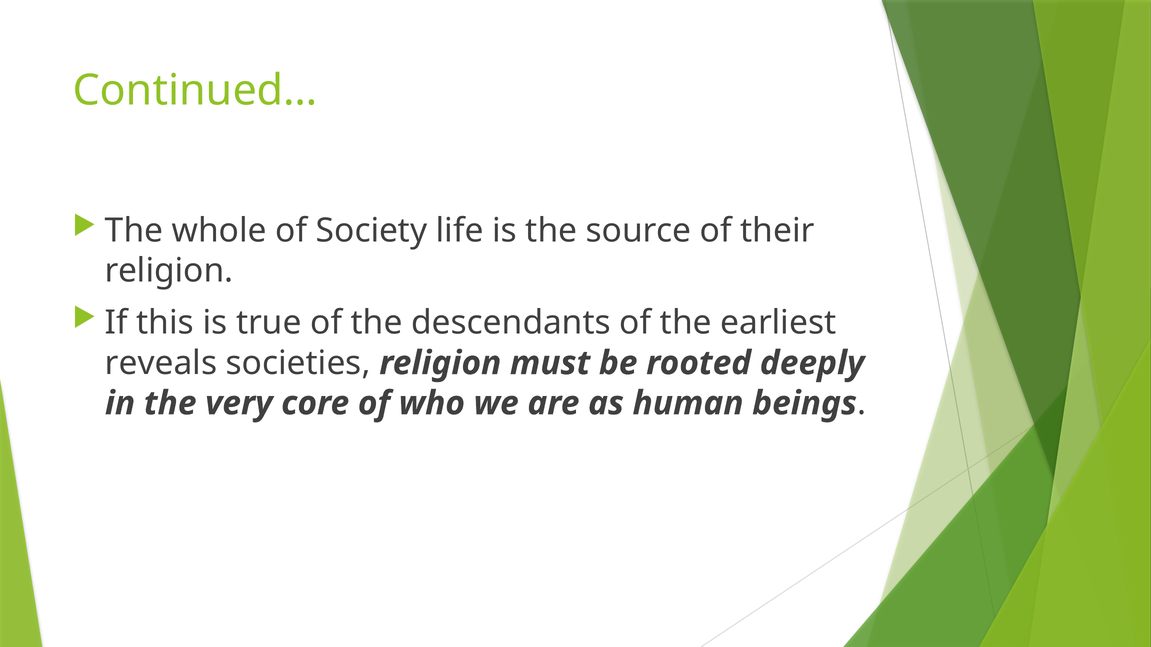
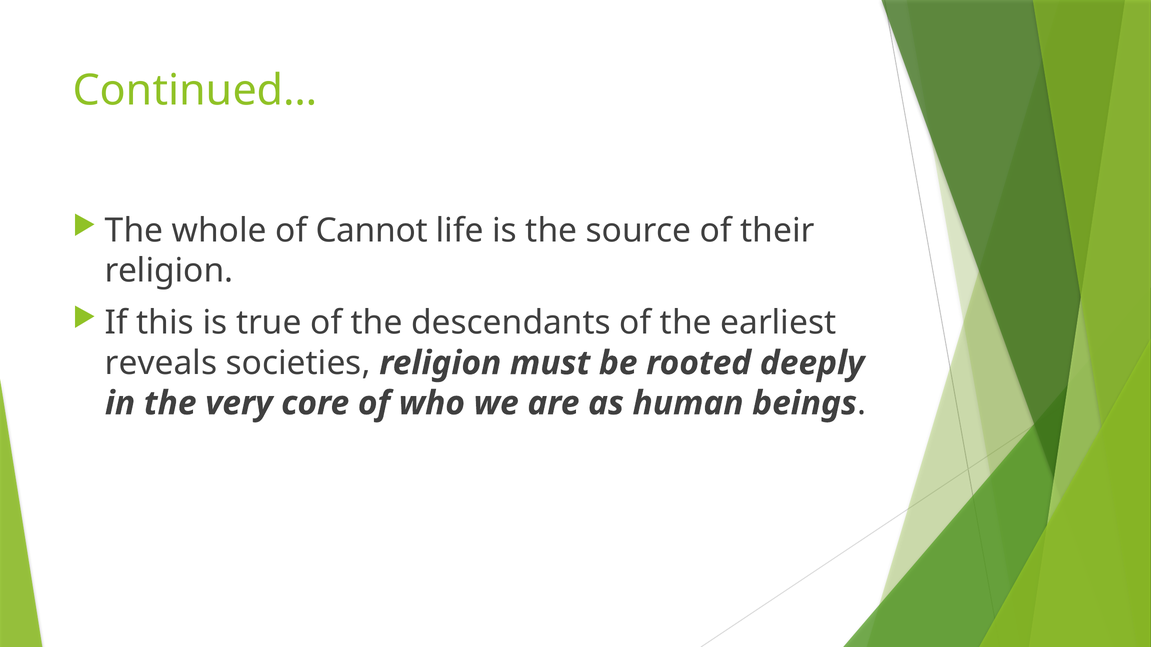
Society: Society -> Cannot
